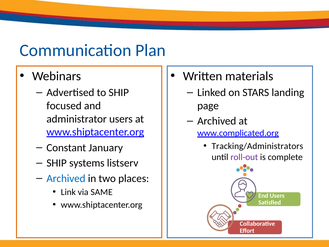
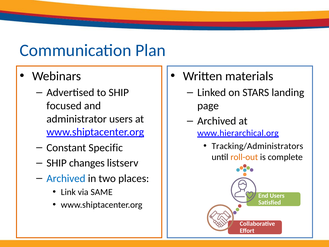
www.complicated.org: www.complicated.org -> www.hierarchical.org
January: January -> Specific
roll-out colour: purple -> orange
systems: systems -> changes
